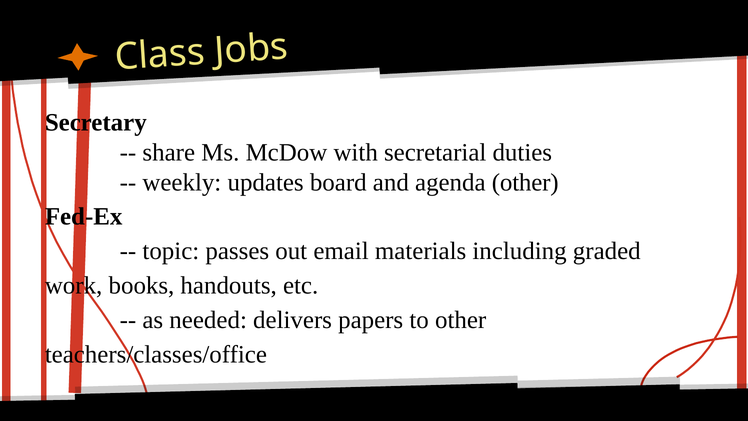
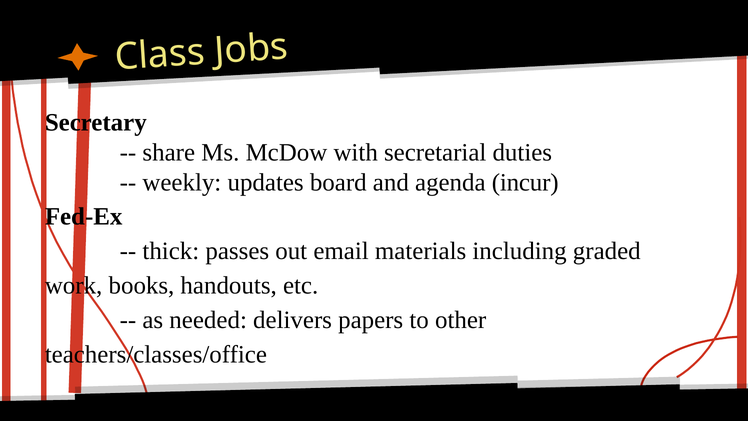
agenda other: other -> incur
topic: topic -> thick
